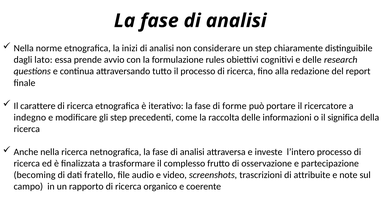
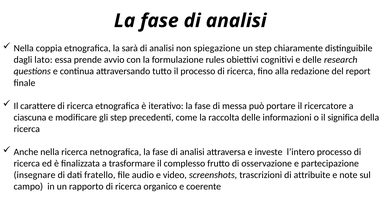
norme: norme -> coppia
inizi: inizi -> sarà
considerare: considerare -> spiegazione
forme: forme -> messa
indegno: indegno -> ciascuna
becoming: becoming -> insegnare
